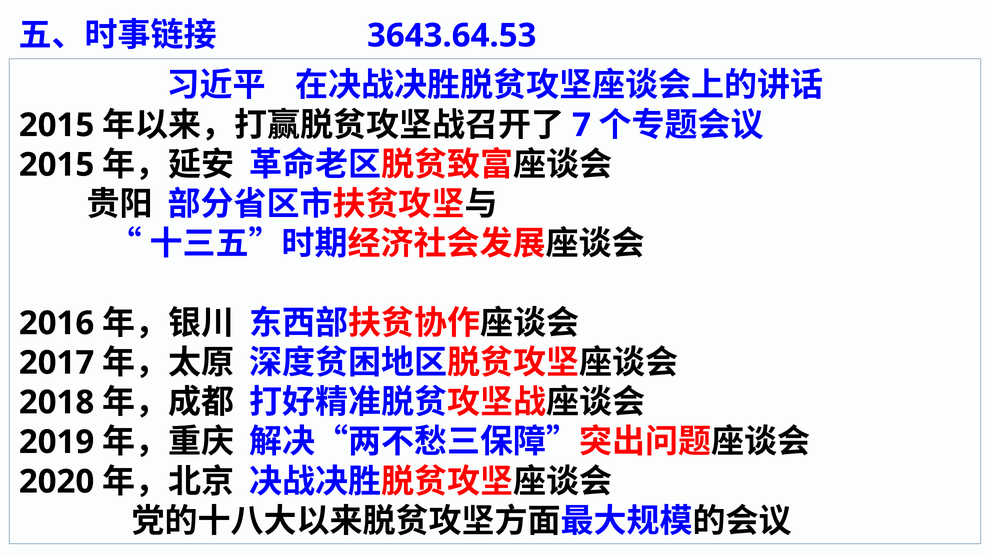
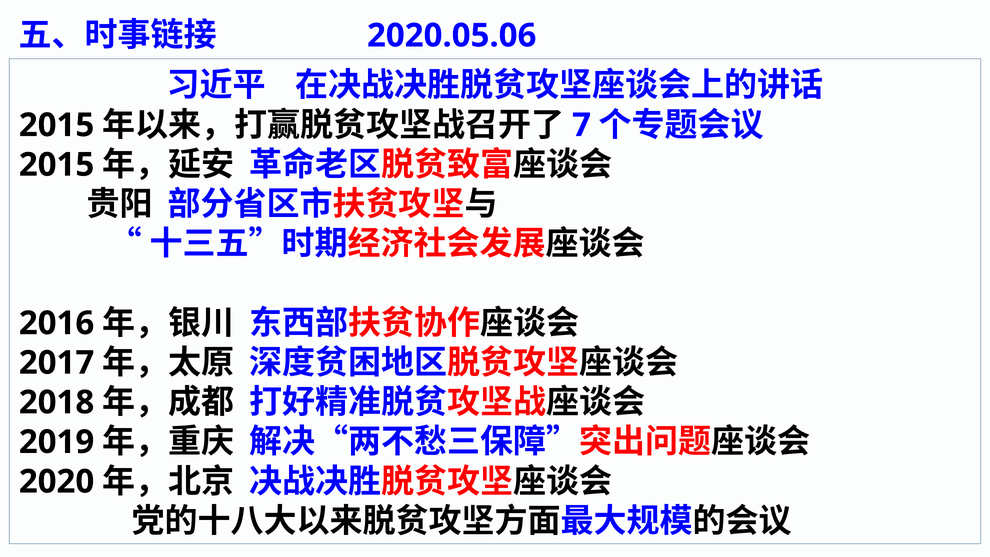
3643.64.53: 3643.64.53 -> 2020.05.06
